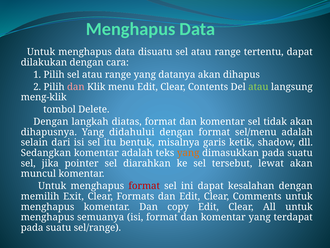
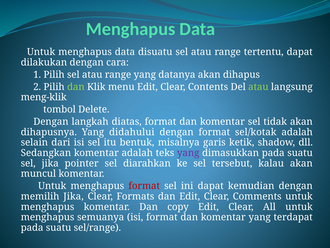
dan at (76, 87) colour: pink -> light green
sel/menu: sel/menu -> sel/kotak
yang at (188, 153) colour: orange -> purple
lewat: lewat -> kalau
kesalahan: kesalahan -> kemudian
memilih Exit: Exit -> Jika
